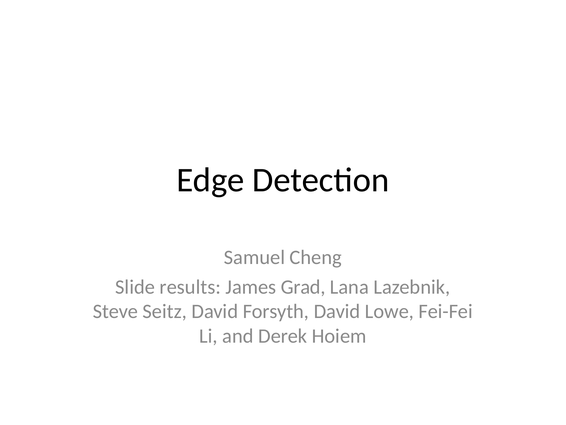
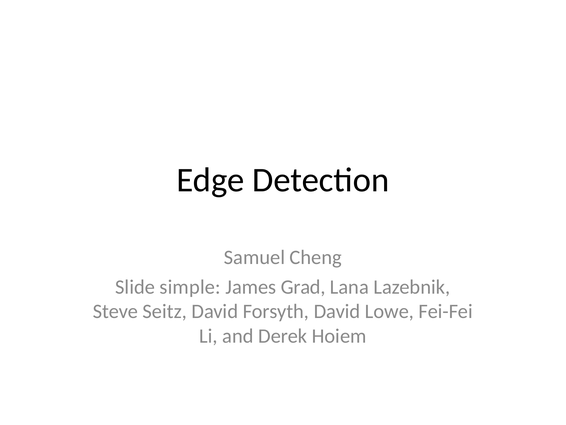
results: results -> simple
